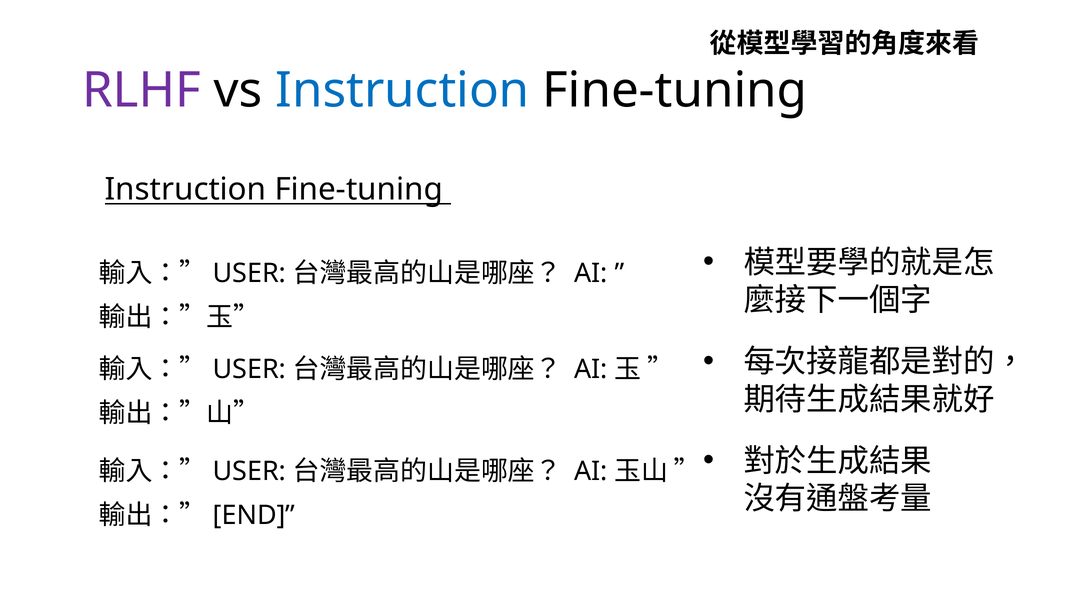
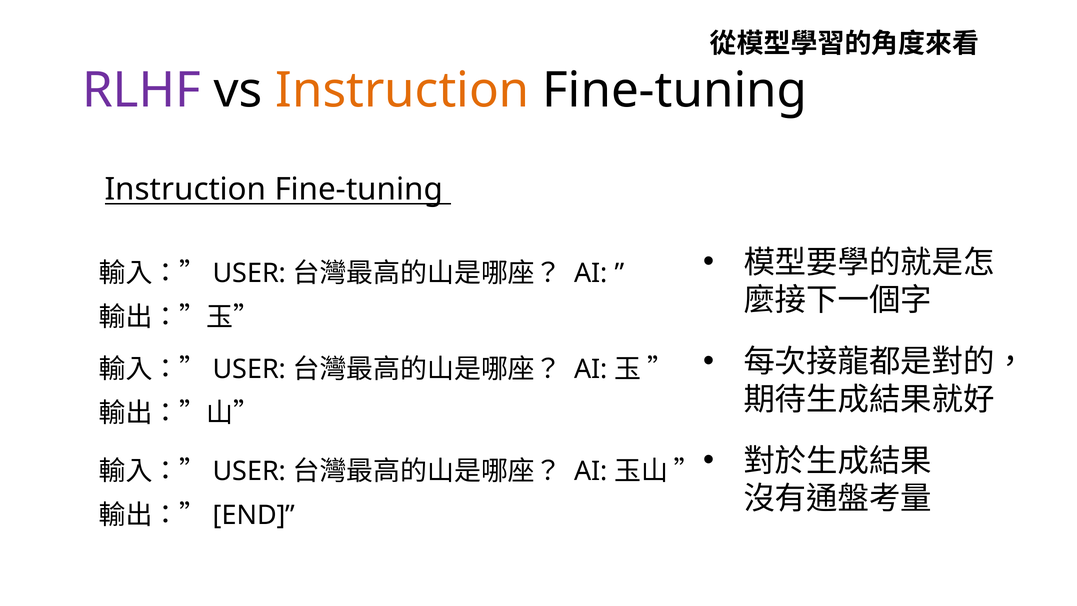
Instruction at (402, 90) colour: blue -> orange
